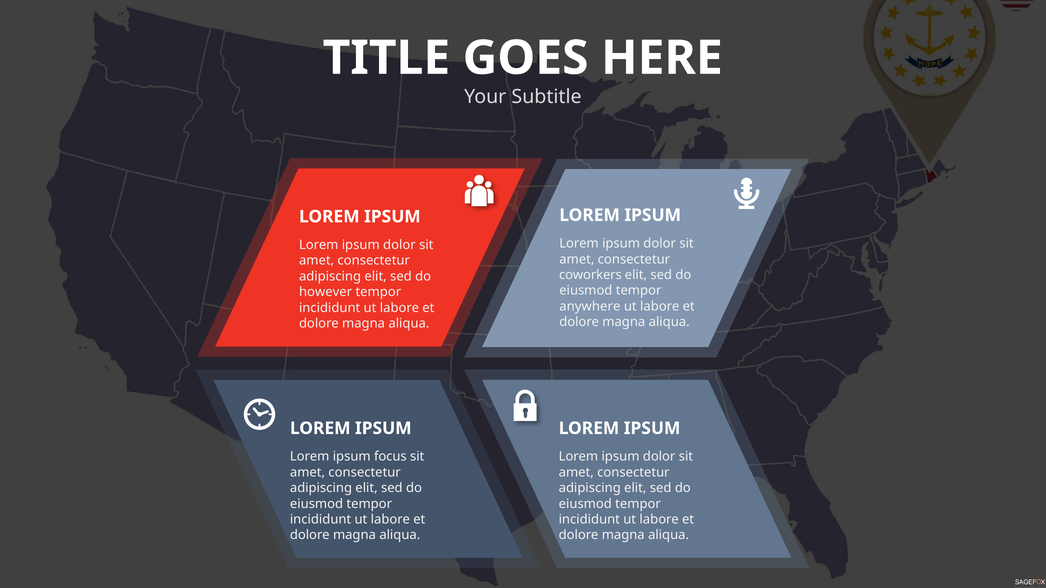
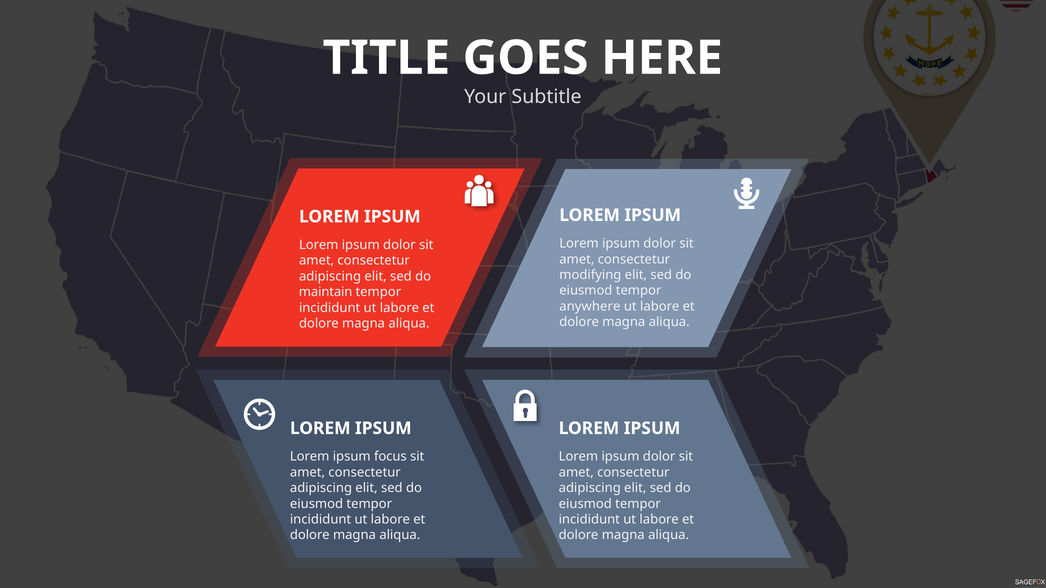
coworkers: coworkers -> modifying
however: however -> maintain
